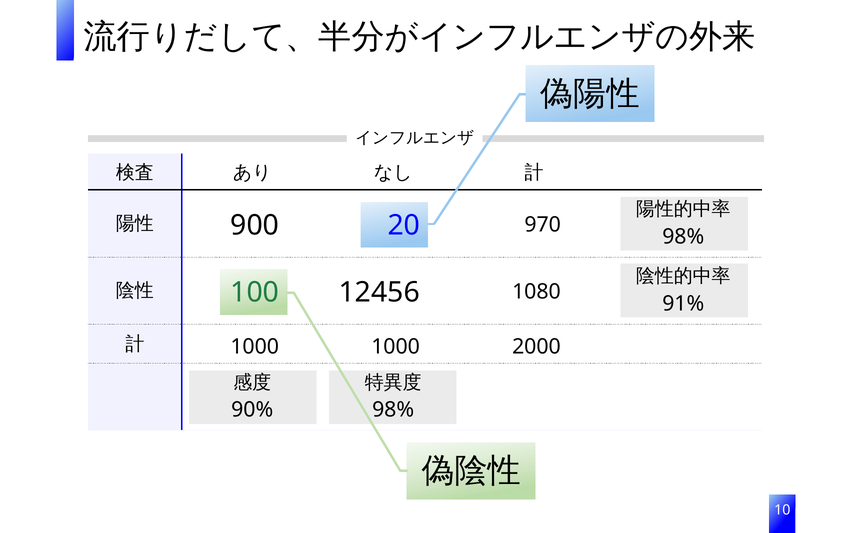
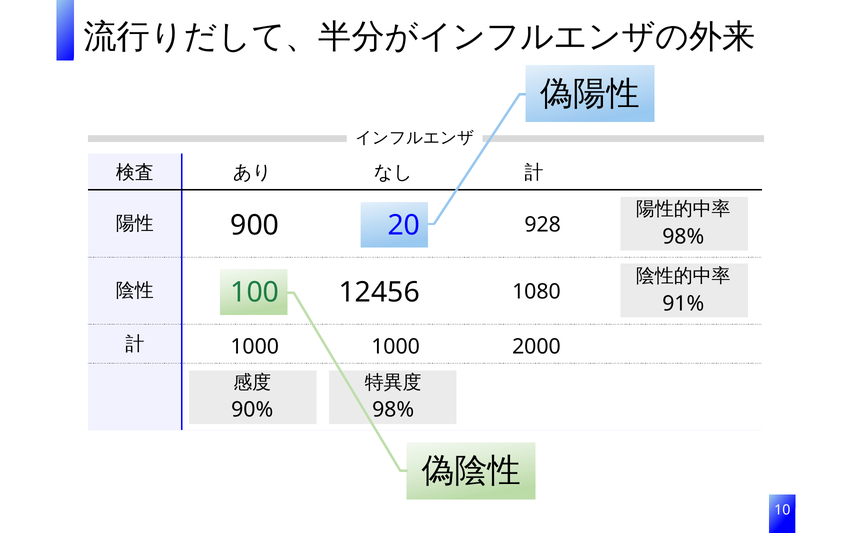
970: 970 -> 928
